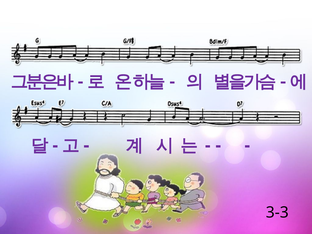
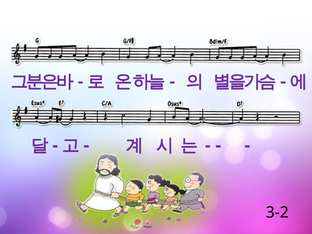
3-3: 3-3 -> 3-2
